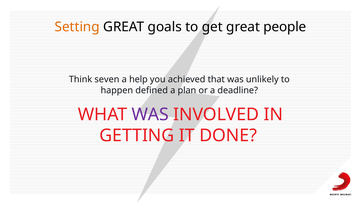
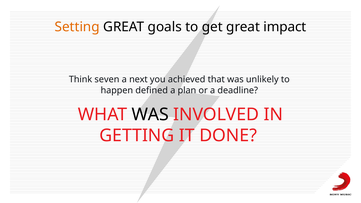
people: people -> impact
help: help -> next
WAS at (150, 114) colour: purple -> black
